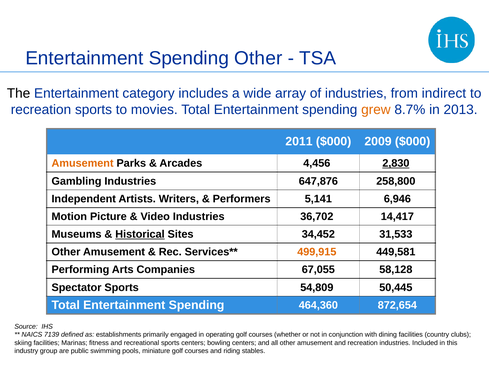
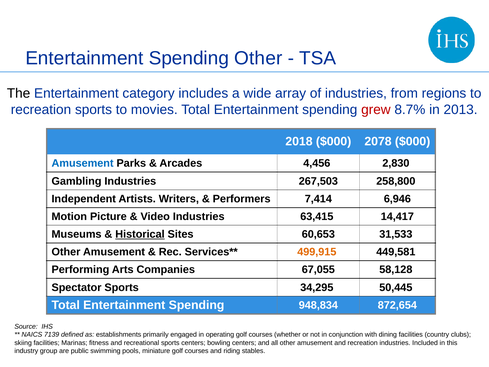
indirect: indirect -> regions
grew colour: orange -> red
2011: 2011 -> 2018
2009: 2009 -> 2078
Amusement at (83, 163) colour: orange -> blue
2,830 underline: present -> none
647,876: 647,876 -> 267,503
5,141: 5,141 -> 7,414
36,702: 36,702 -> 63,415
34,452: 34,452 -> 60,653
54,809: 54,809 -> 34,295
464,360: 464,360 -> 948,834
